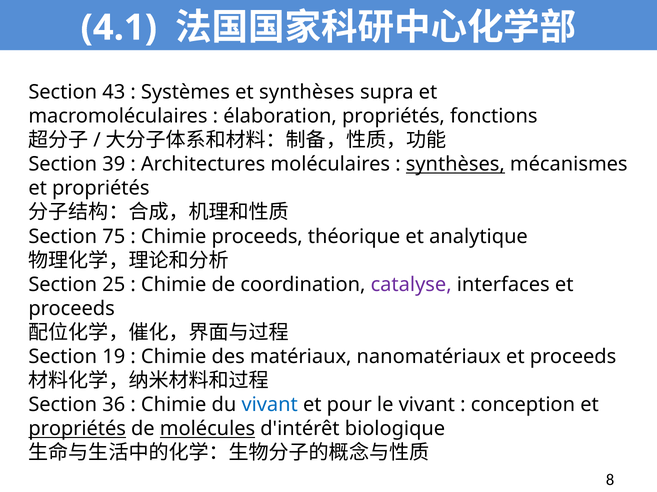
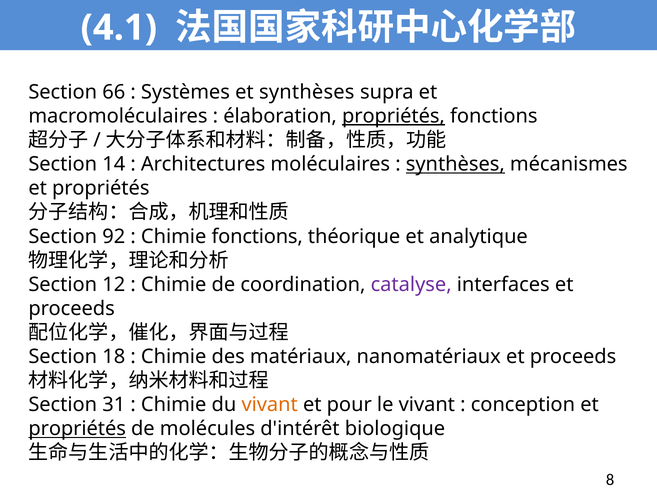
43: 43 -> 66
propriétés at (393, 116) underline: none -> present
39: 39 -> 14
75: 75 -> 92
Chimie proceeds: proceeds -> fonctions
25: 25 -> 12
19: 19 -> 18
36: 36 -> 31
vivant at (270, 405) colour: blue -> orange
molécules underline: present -> none
